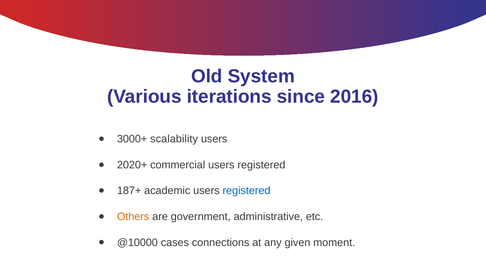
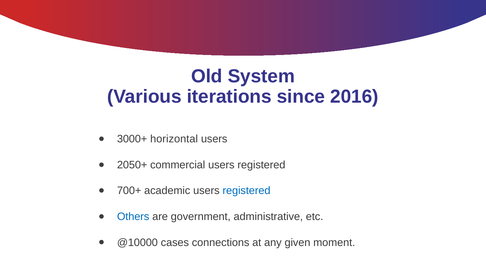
scalability: scalability -> horizontal
2020+: 2020+ -> 2050+
187+: 187+ -> 700+
Others colour: orange -> blue
